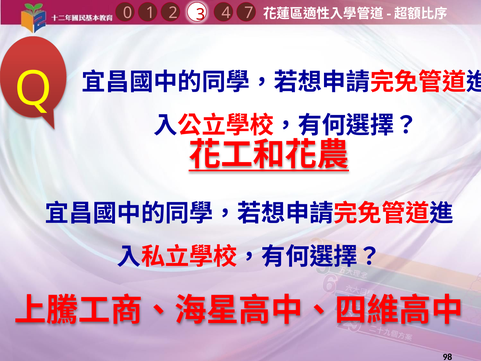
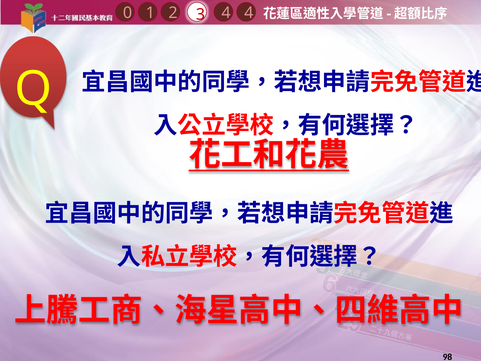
4 7: 7 -> 4
